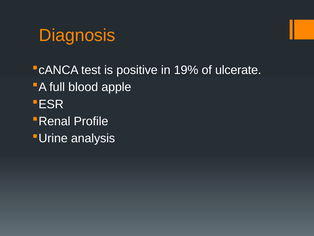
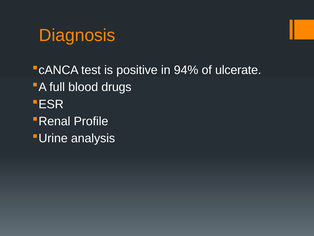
19%: 19% -> 94%
apple: apple -> drugs
